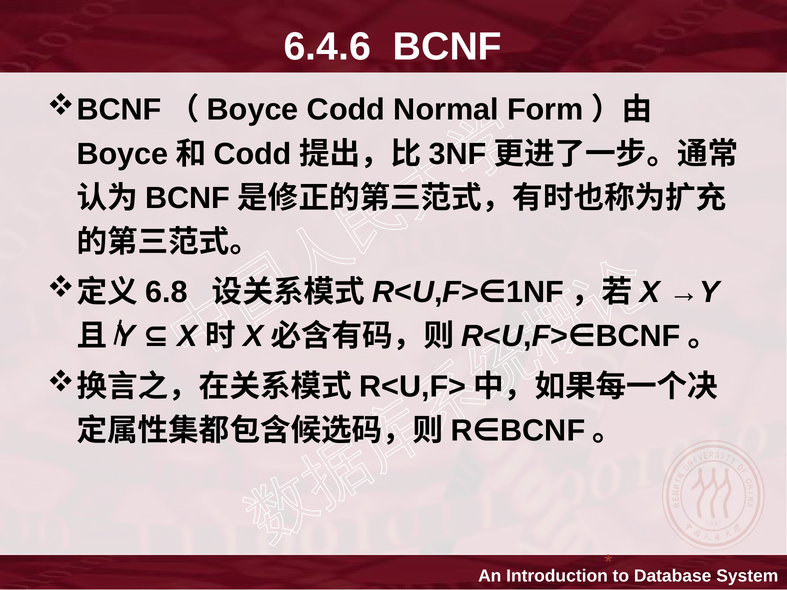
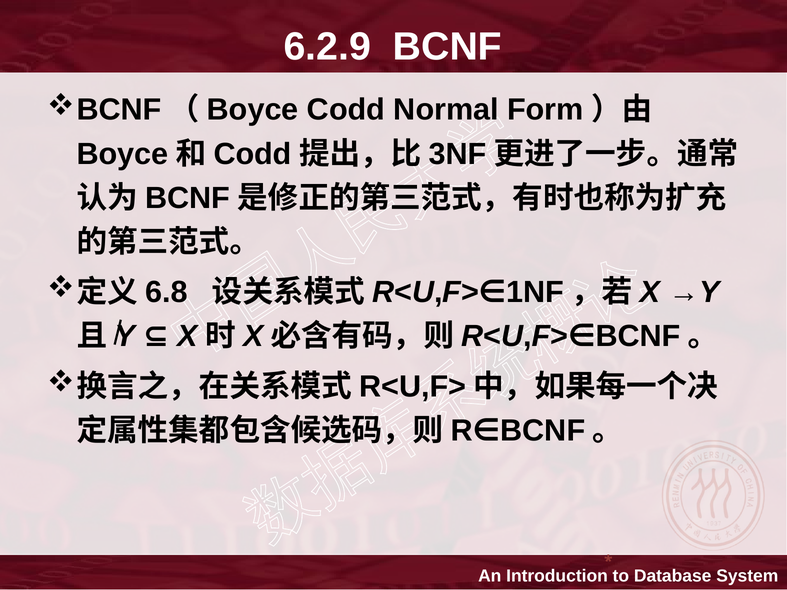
6.4.6: 6.4.6 -> 6.2.9
